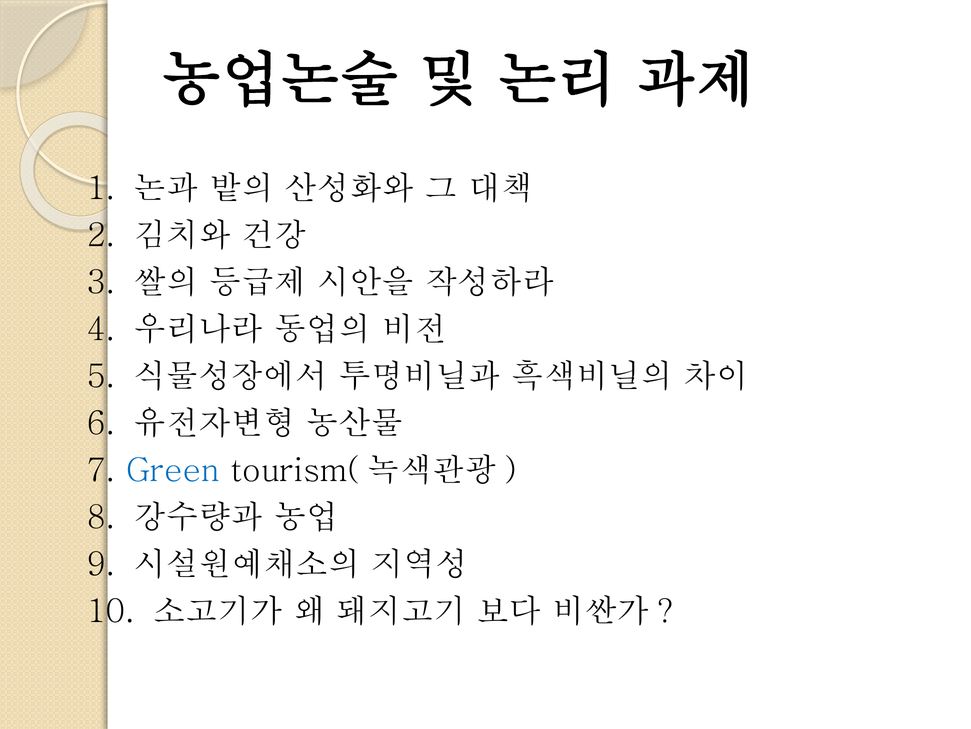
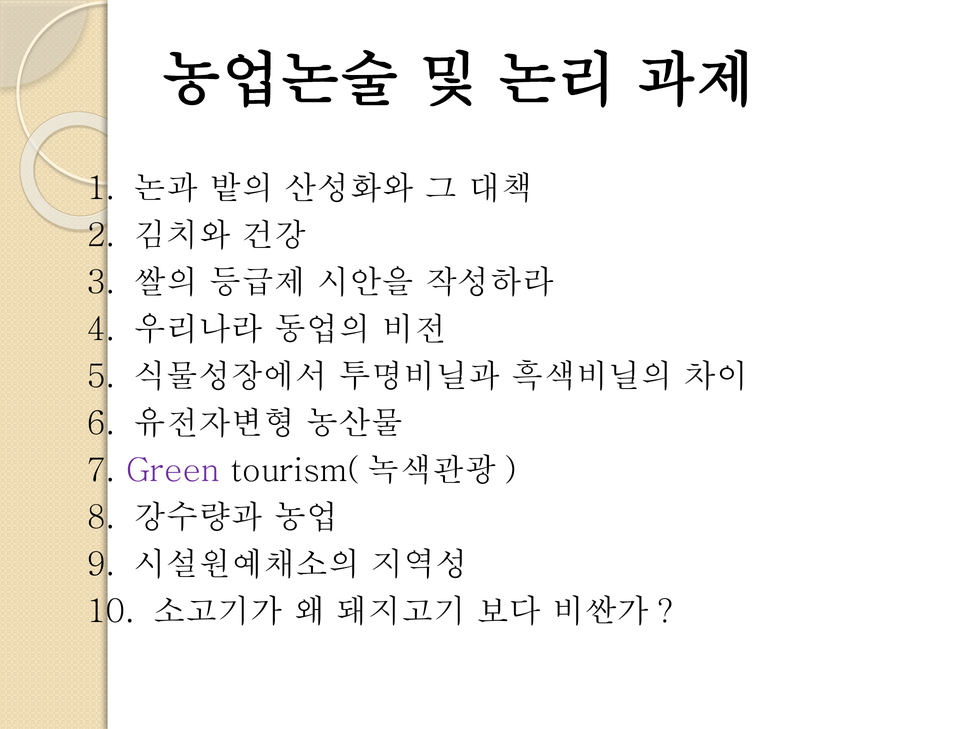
Green colour: blue -> purple
